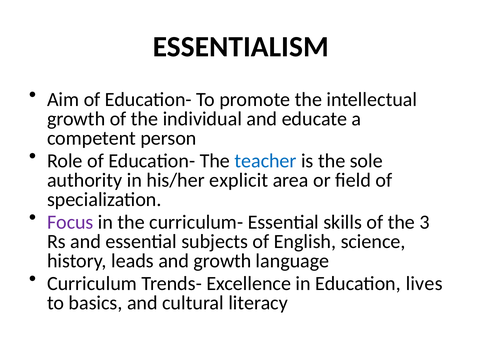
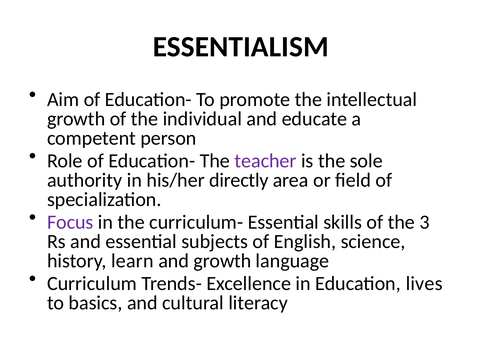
teacher colour: blue -> purple
explicit: explicit -> directly
leads: leads -> learn
